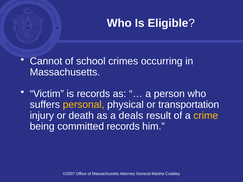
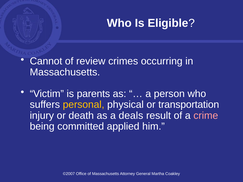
school: school -> review
is records: records -> parents
crime colour: yellow -> pink
committed records: records -> applied
